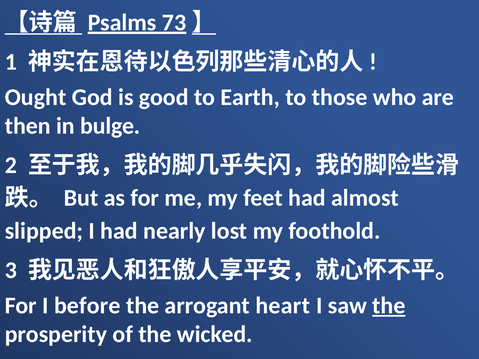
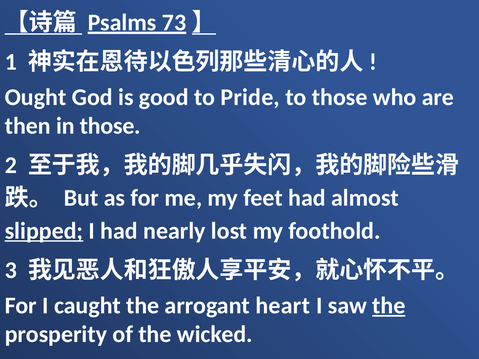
Earth: Earth -> Pride
in bulge: bulge -> those
slipped underline: none -> present
before: before -> caught
